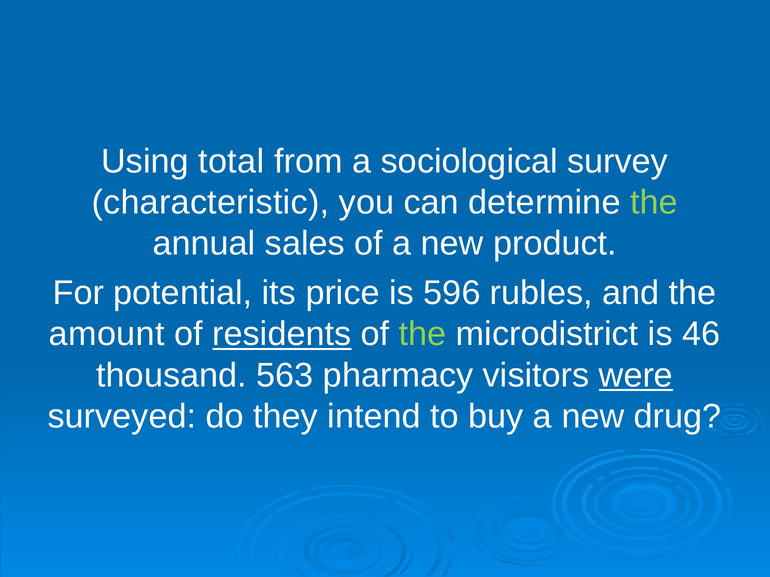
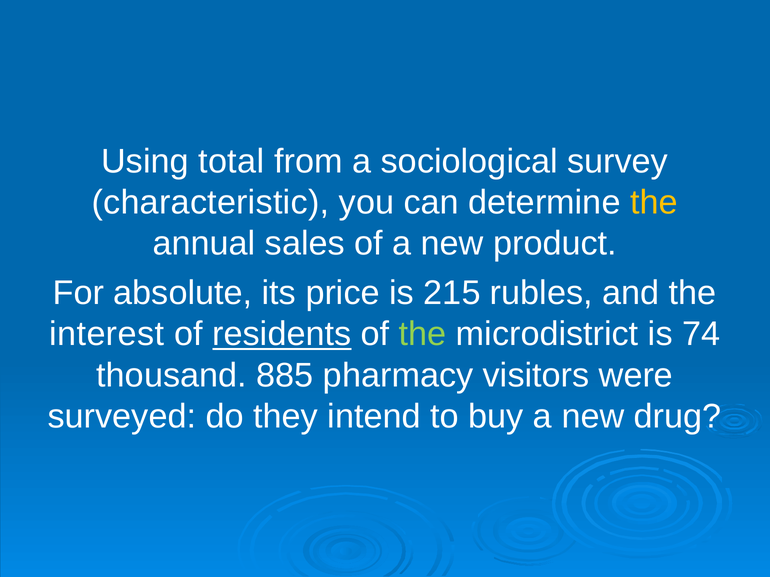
the at (654, 203) colour: light green -> yellow
potential: potential -> absolute
596: 596 -> 215
amount: amount -> interest
46: 46 -> 74
563: 563 -> 885
were underline: present -> none
